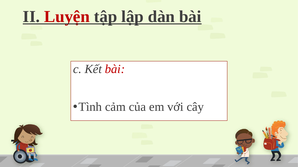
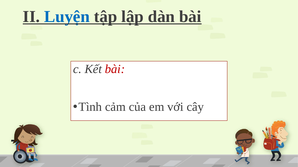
Luyện colour: red -> blue
